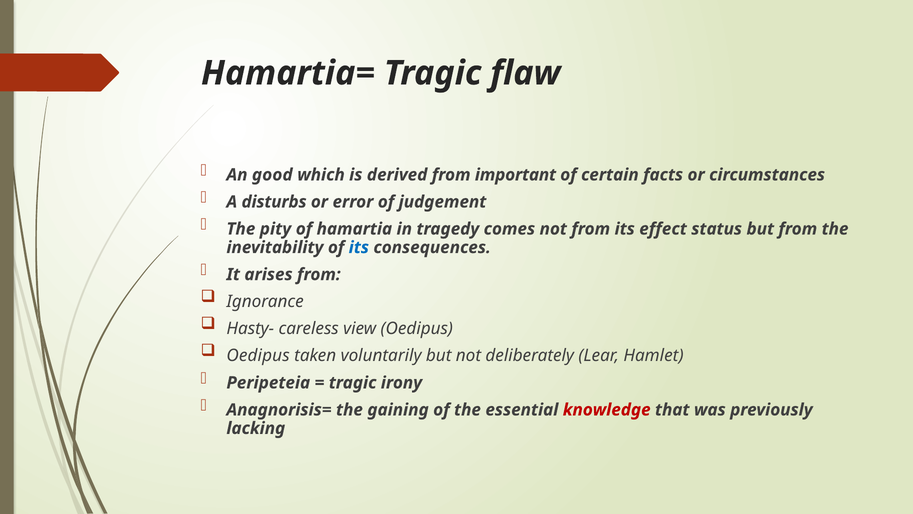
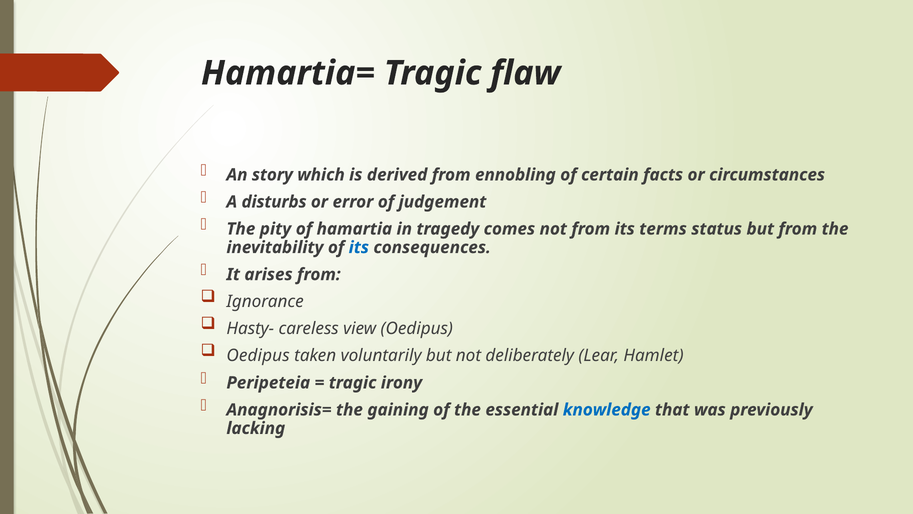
good: good -> story
important: important -> ennobling
effect: effect -> terms
knowledge colour: red -> blue
